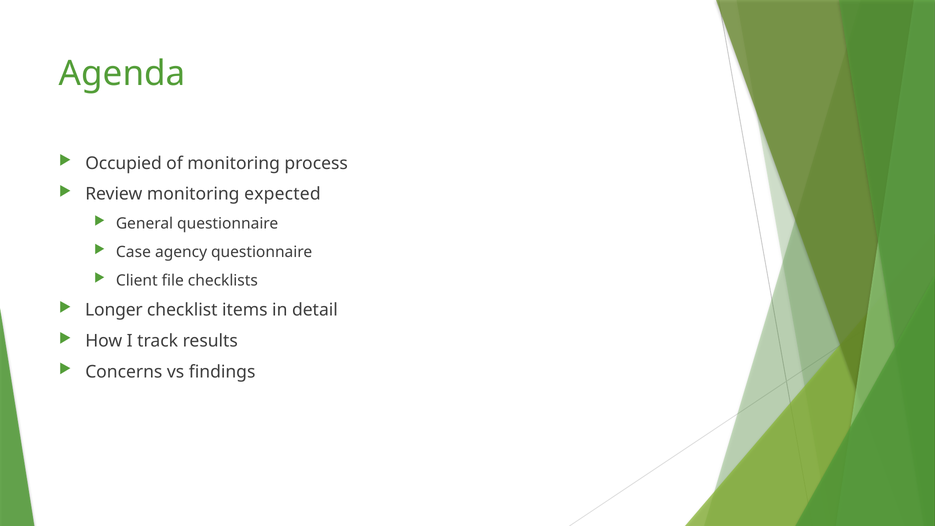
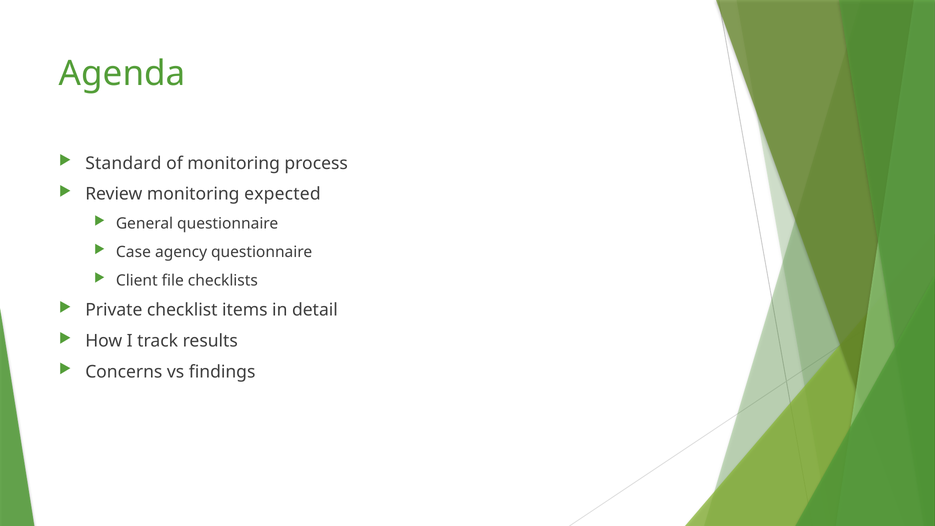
Occupied: Occupied -> Standard
Longer: Longer -> Private
